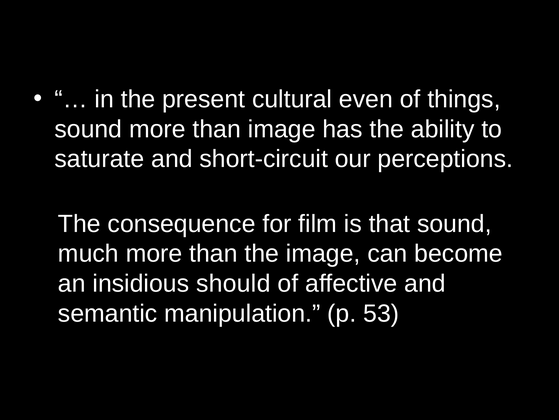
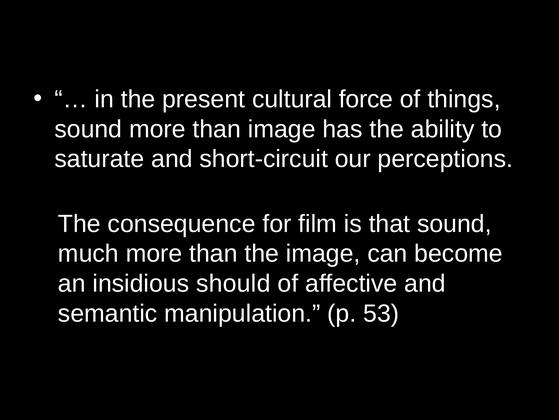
even: even -> force
